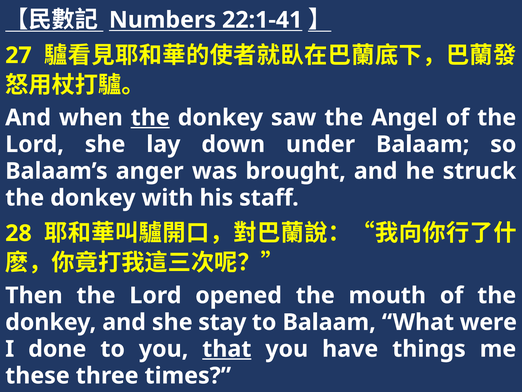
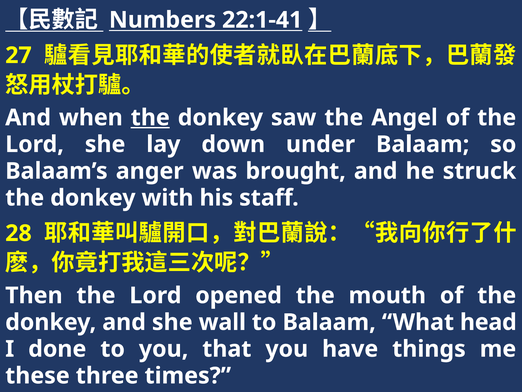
stay: stay -> wall
were: were -> head
that underline: present -> none
